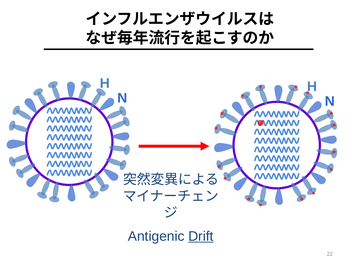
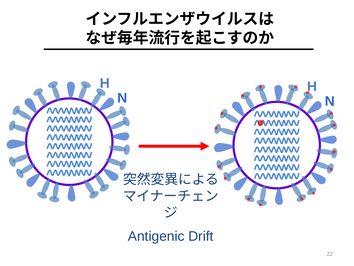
Drift underline: present -> none
